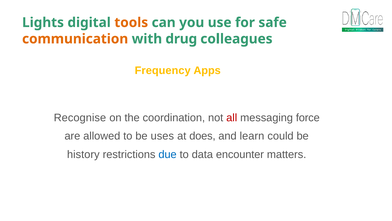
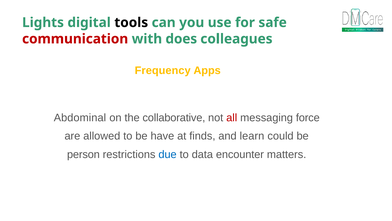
tools colour: orange -> black
communication colour: orange -> red
drug: drug -> does
Recognise: Recognise -> Abdominal
coordination: coordination -> collaborative
uses: uses -> have
does: does -> finds
history: history -> person
